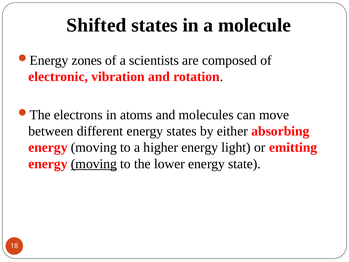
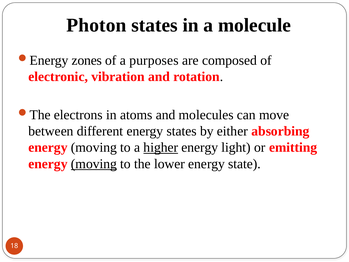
Shifted: Shifted -> Photon
scientists: scientists -> purposes
higher underline: none -> present
